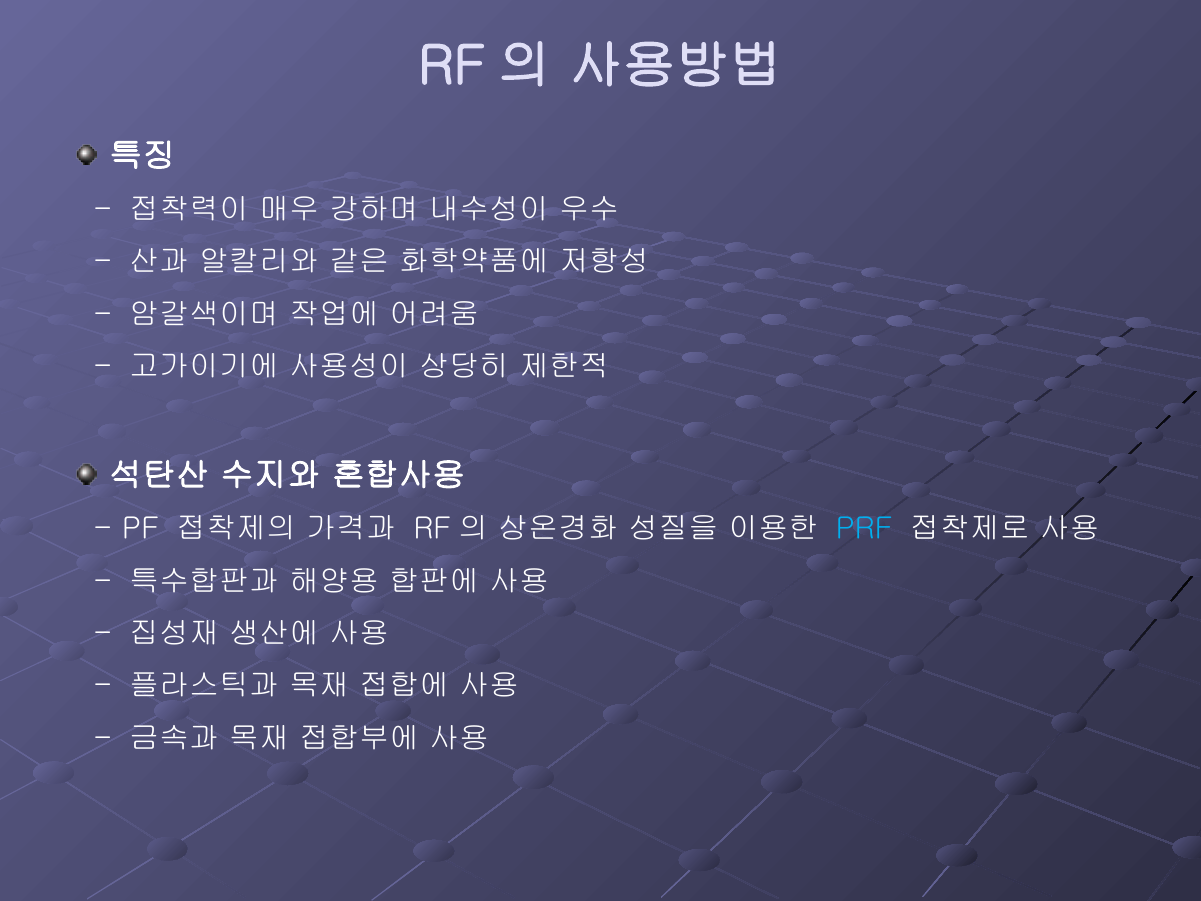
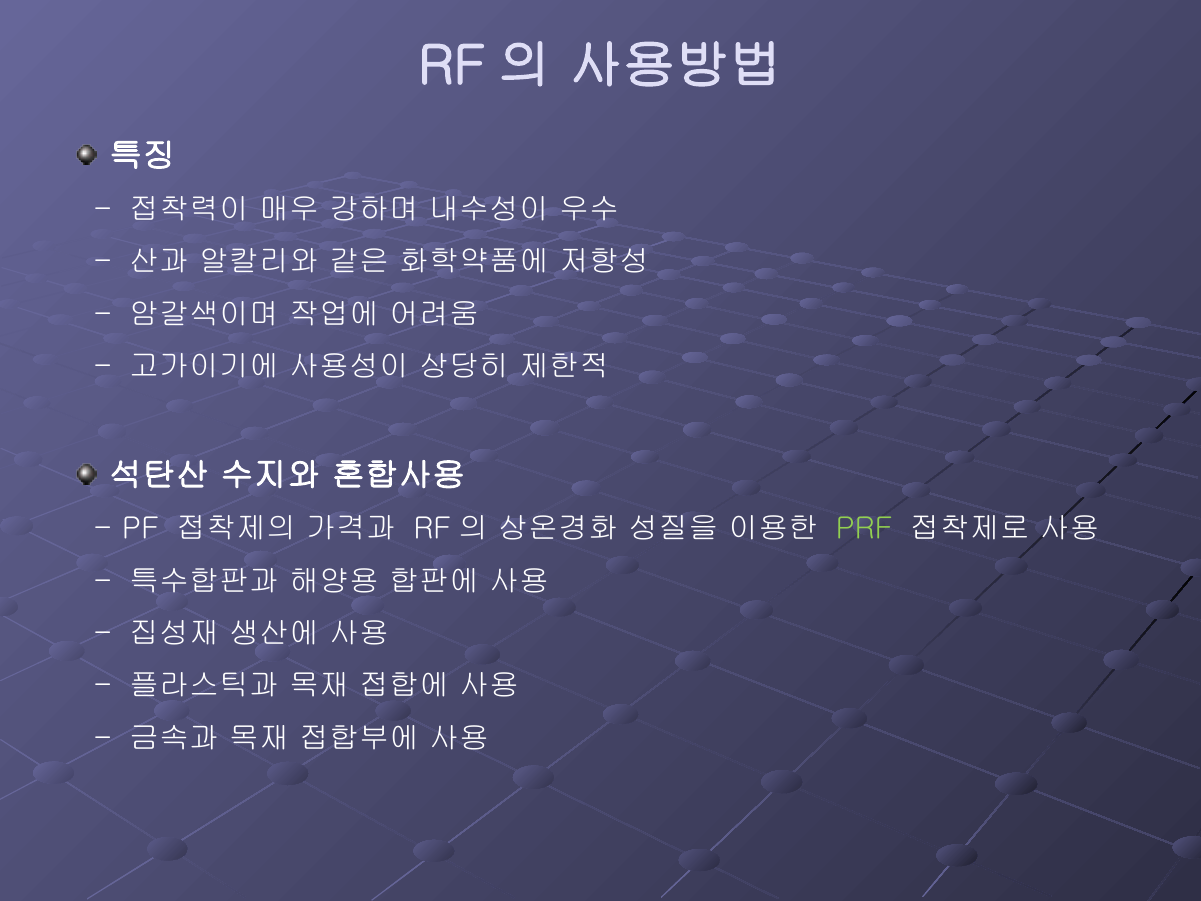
PRF colour: light blue -> light green
